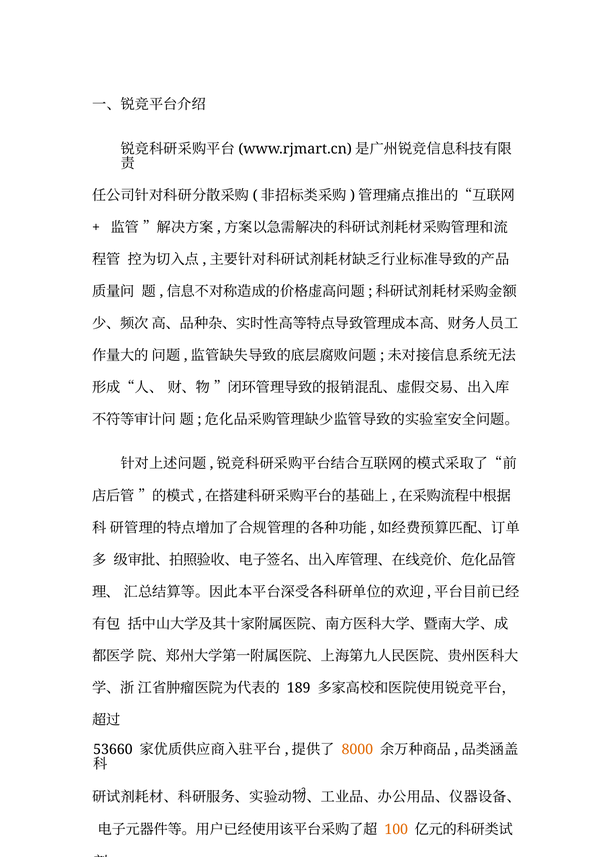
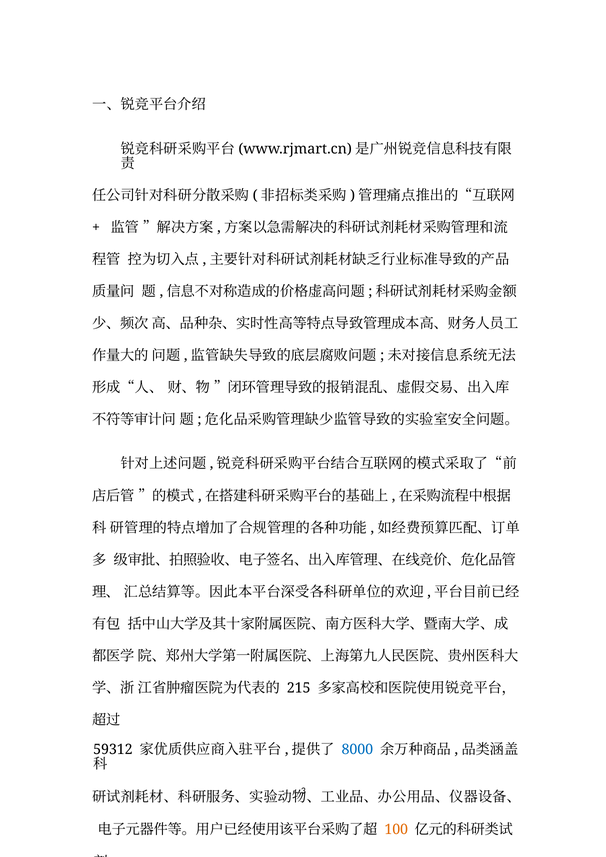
189: 189 -> 215
53660: 53660 -> 59312
8000 colour: orange -> blue
